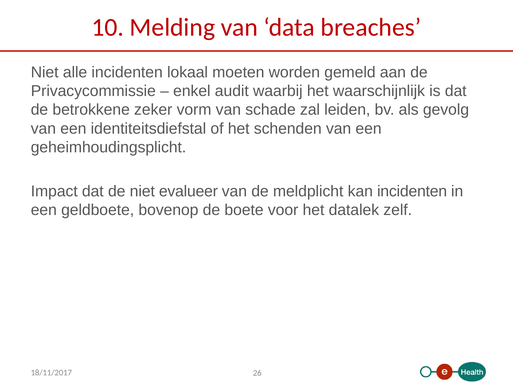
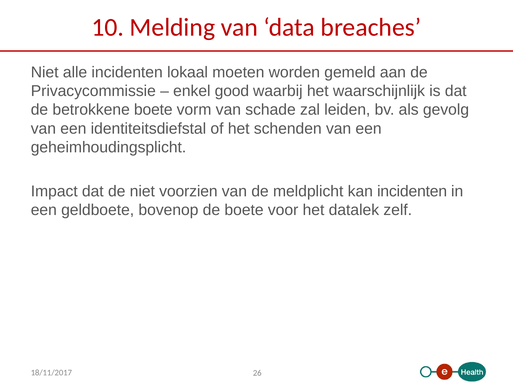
audit: audit -> good
betrokkene zeker: zeker -> boete
evalueer: evalueer -> voorzien
